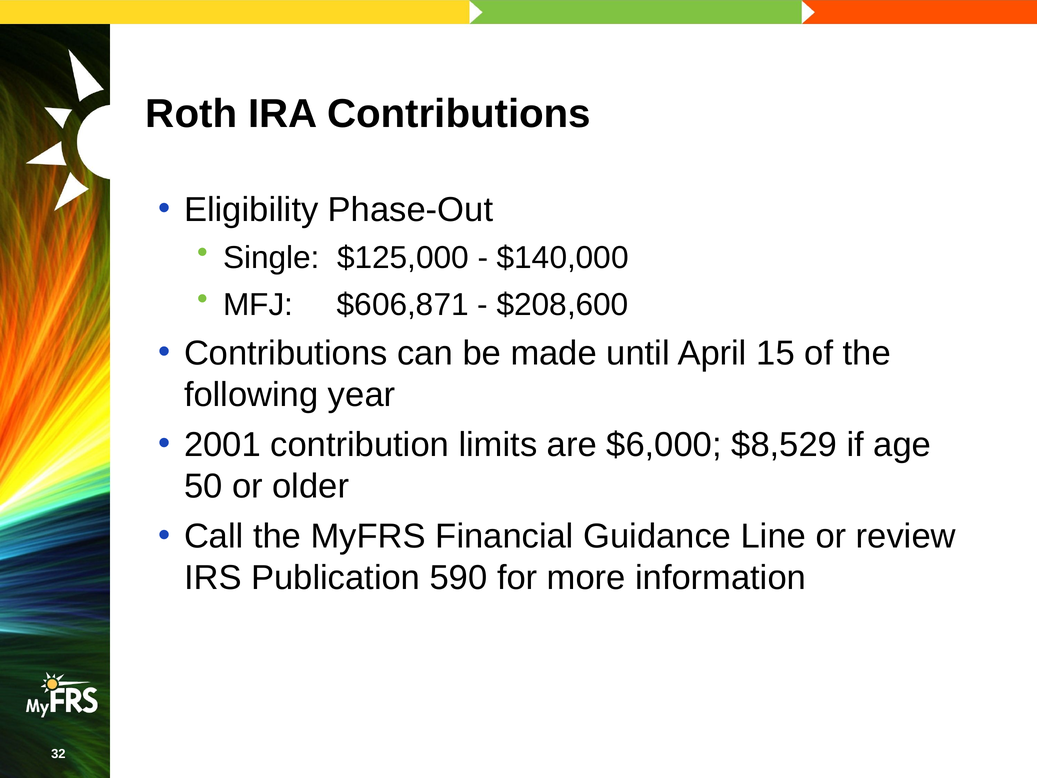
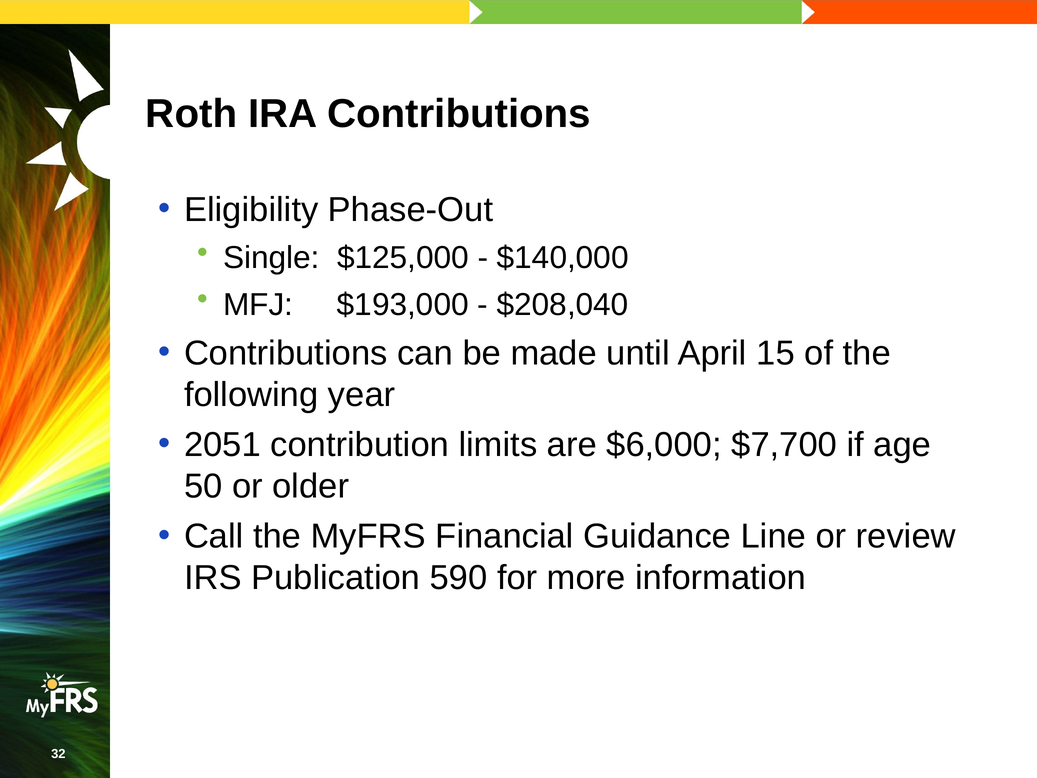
$606,871: $606,871 -> $193,000
$208,600: $208,600 -> $208,040
2001: 2001 -> 2051
$8,529: $8,529 -> $7,700
